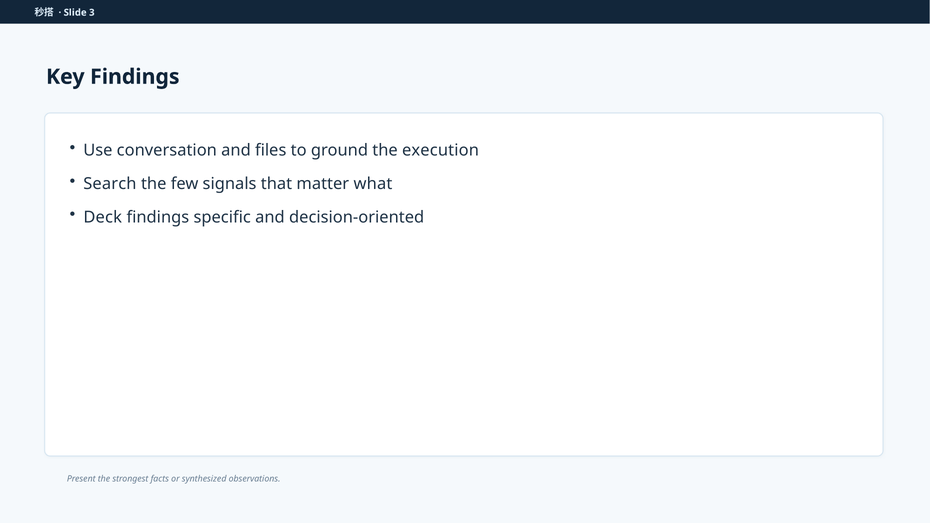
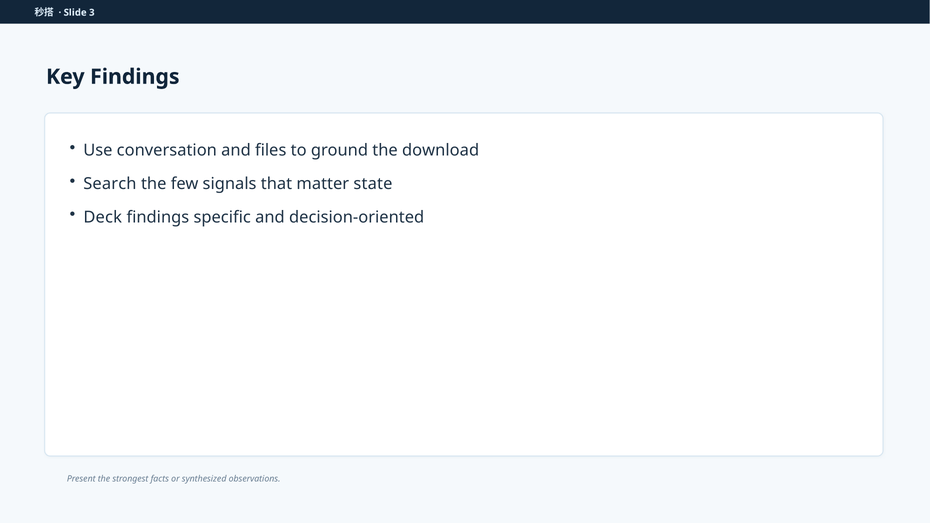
execution: execution -> download
what: what -> state
